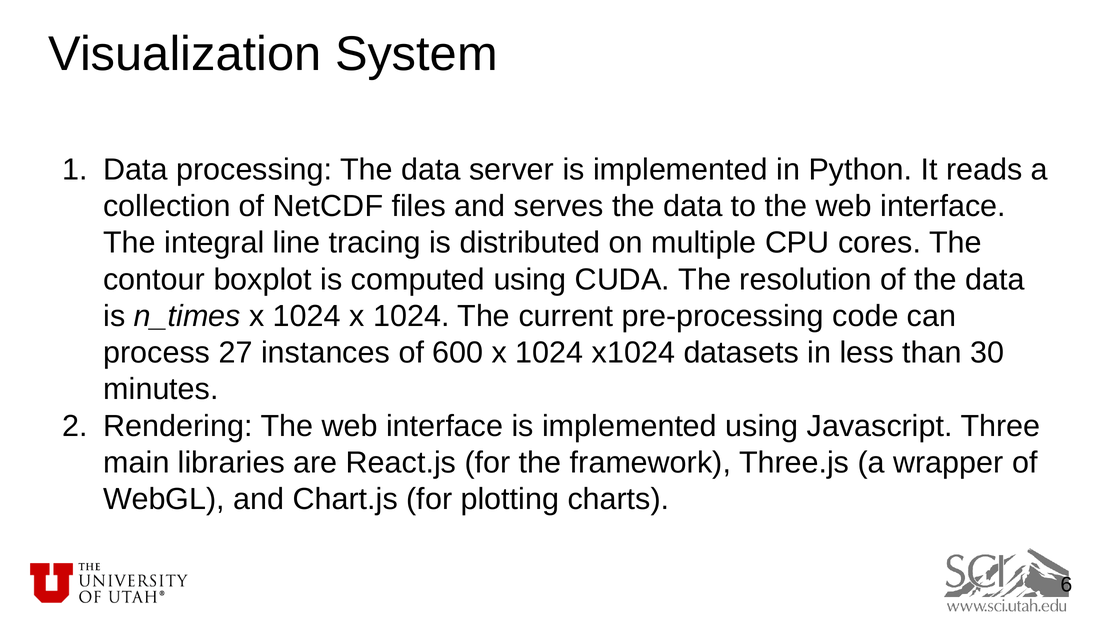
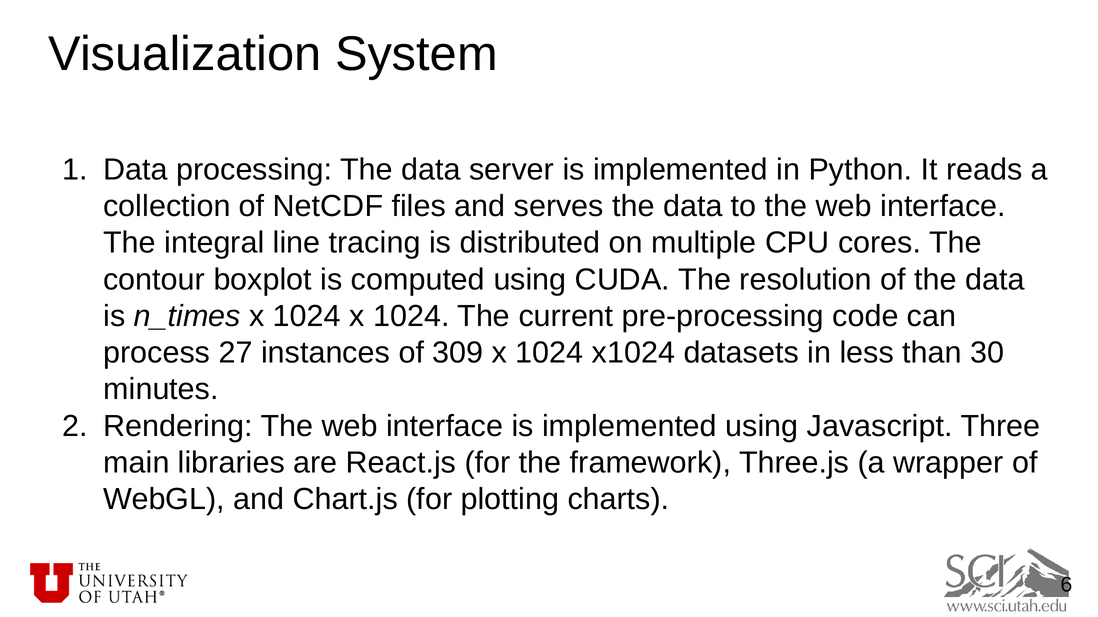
600: 600 -> 309
